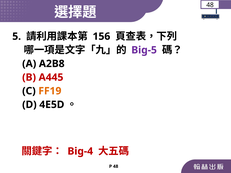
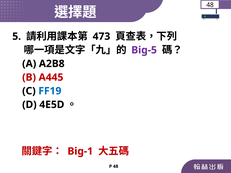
156: 156 -> 473
FF19 colour: orange -> blue
Big-4: Big-4 -> Big-1
